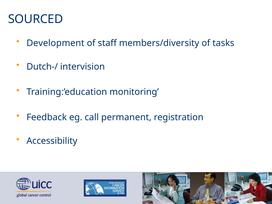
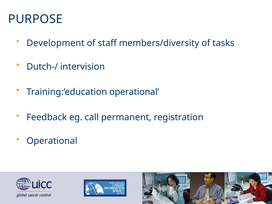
SOURCED: SOURCED -> PURPOSE
Training:’education monitoring: monitoring -> operational
Accessibility at (52, 141): Accessibility -> Operational
